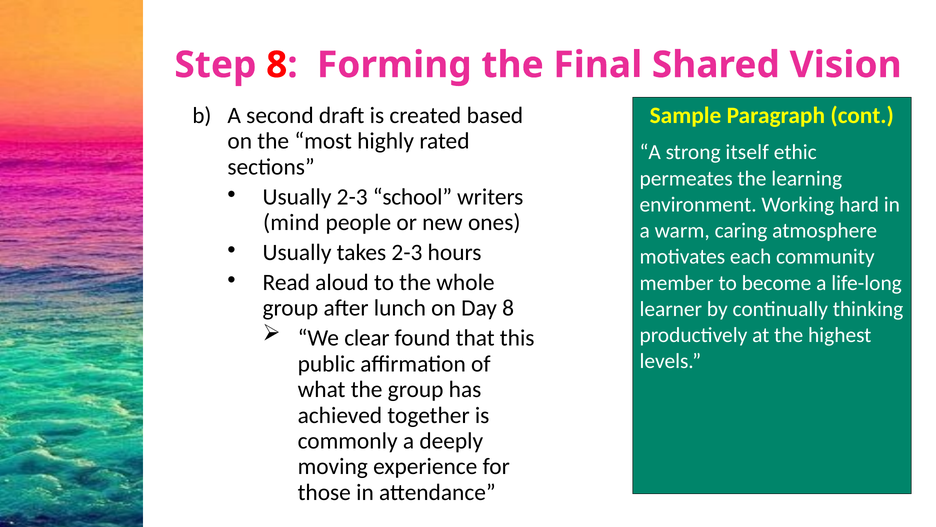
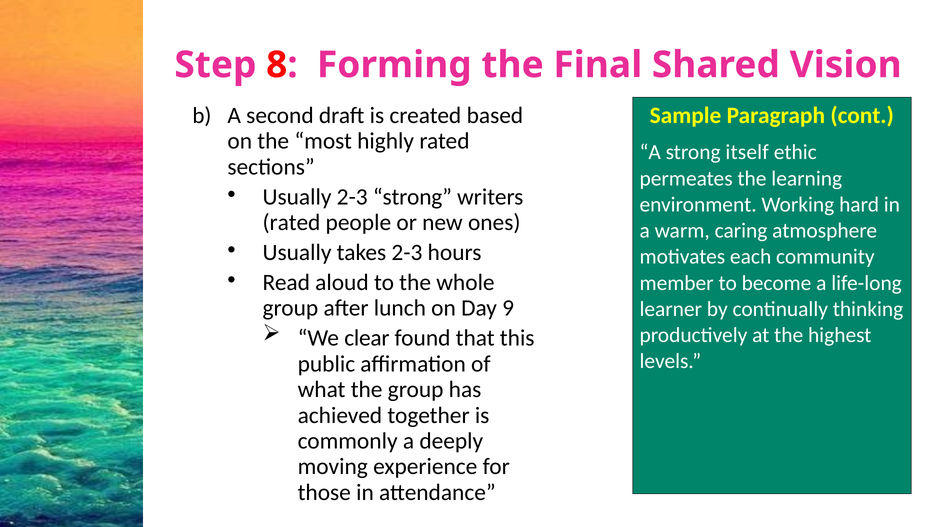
2-3 school: school -> strong
mind at (291, 222): mind -> rated
Day 8: 8 -> 9
